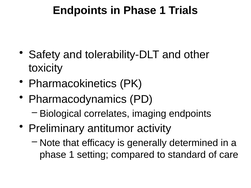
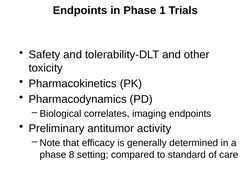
1 at (72, 155): 1 -> 8
